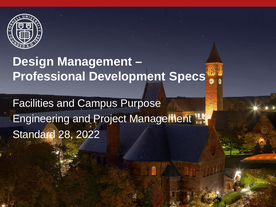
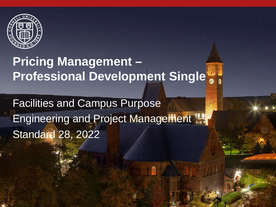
Design: Design -> Pricing
Specs: Specs -> Single
